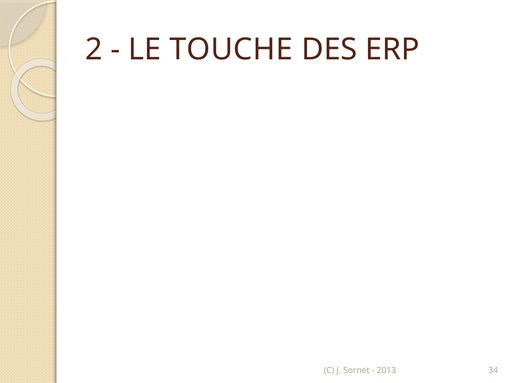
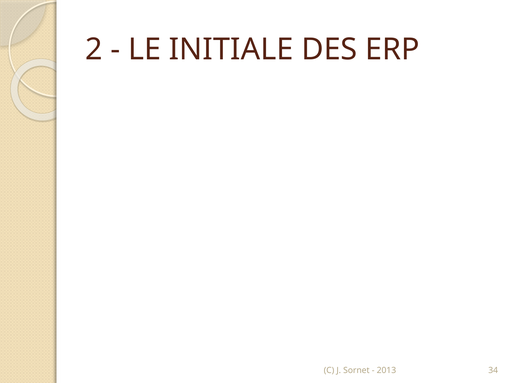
TOUCHE: TOUCHE -> INITIALE
